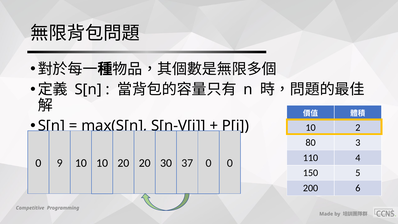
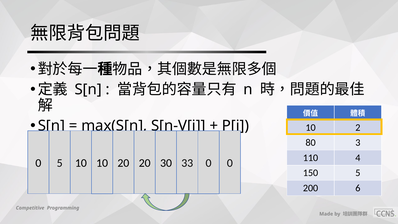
0 9: 9 -> 5
37: 37 -> 33
